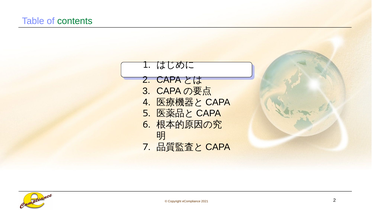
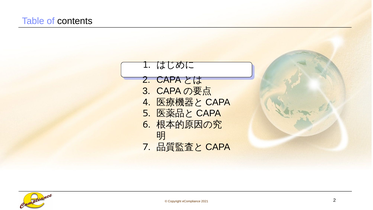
contents colour: green -> black
